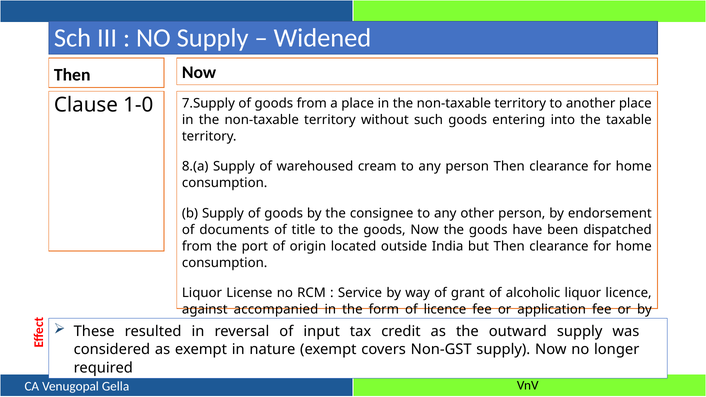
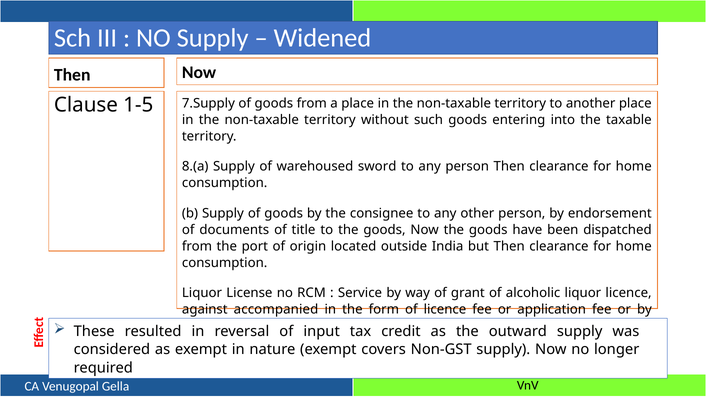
1-0: 1-0 -> 1-5
cream: cream -> sword
